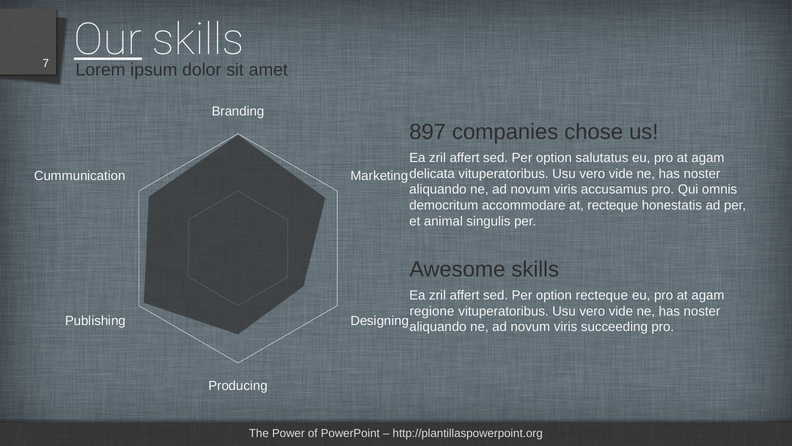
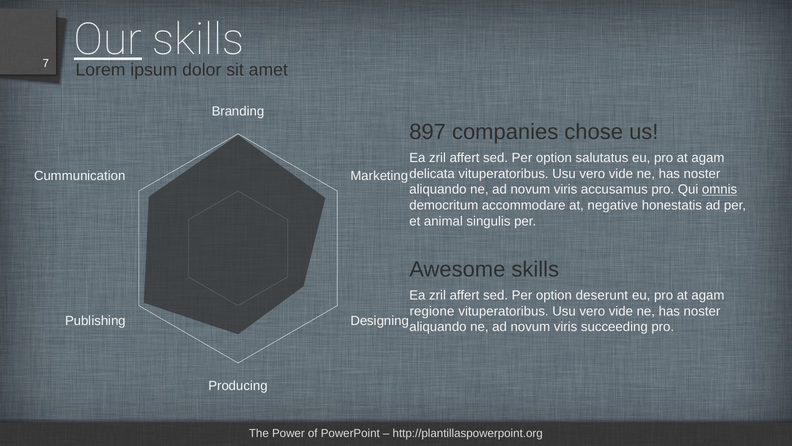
omnis underline: none -> present
at recteque: recteque -> negative
option recteque: recteque -> deserunt
